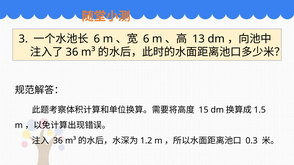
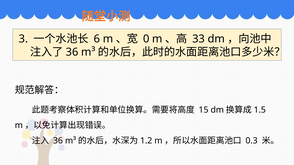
6 at (146, 39): 6 -> 0
13: 13 -> 33
